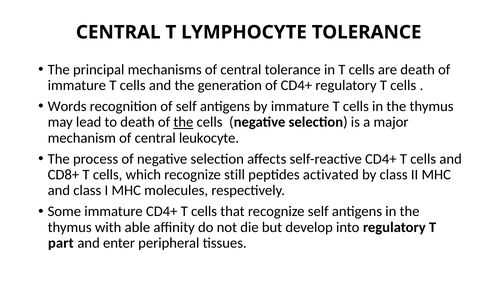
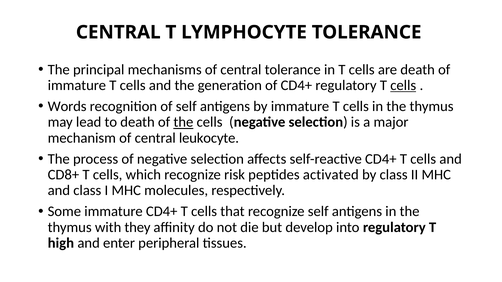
cells at (403, 85) underline: none -> present
still: still -> risk
able: able -> they
part: part -> high
